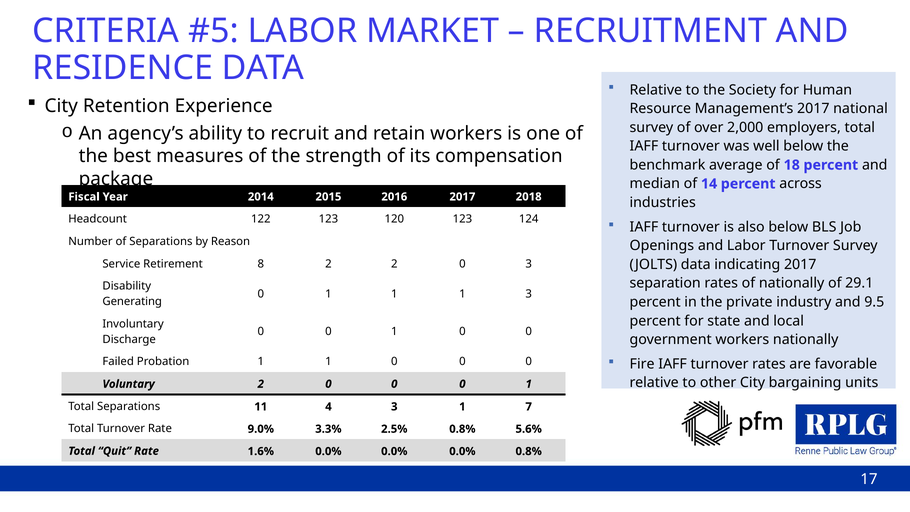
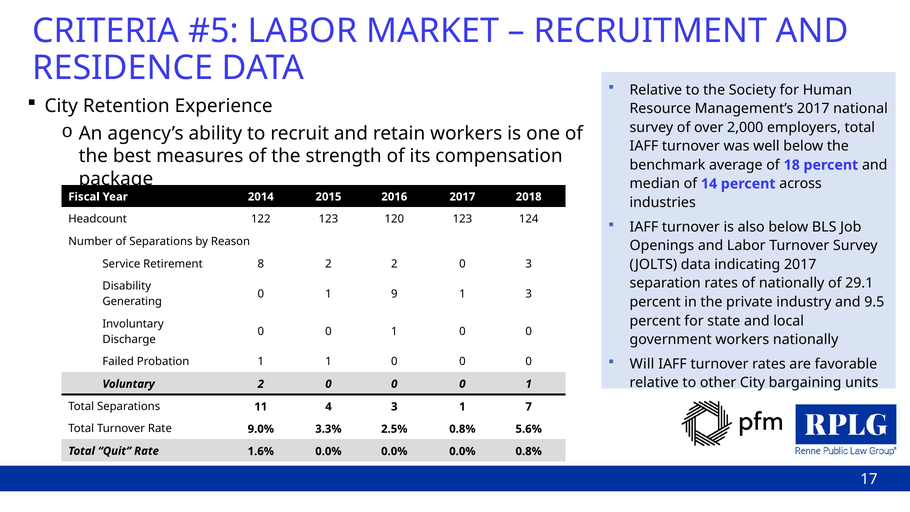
0 1 1: 1 -> 9
Fire: Fire -> Will
